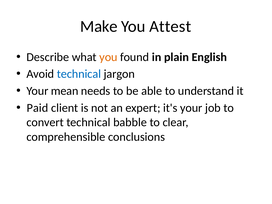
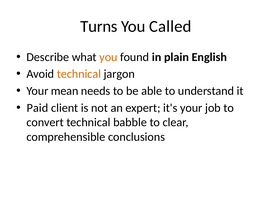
Make: Make -> Turns
Attest: Attest -> Called
technical at (79, 74) colour: blue -> orange
